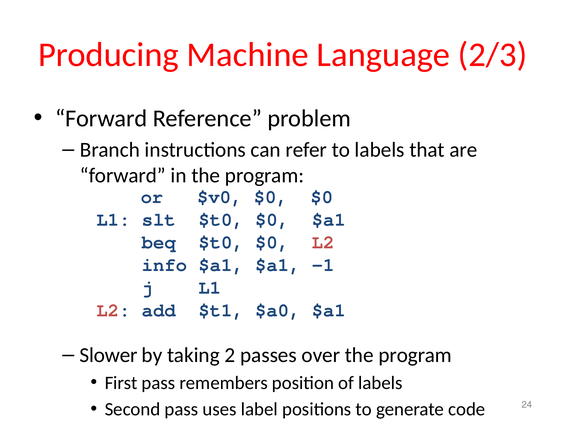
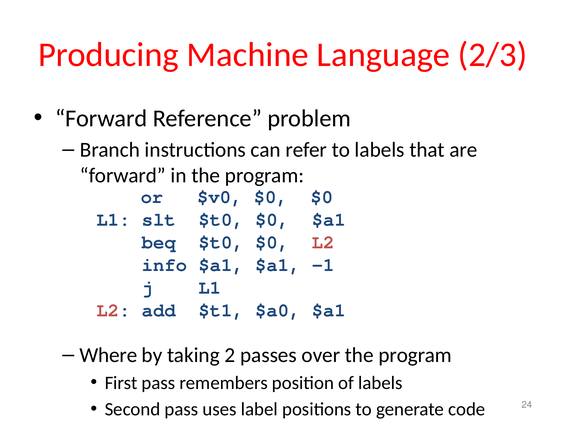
Slower: Slower -> Where
